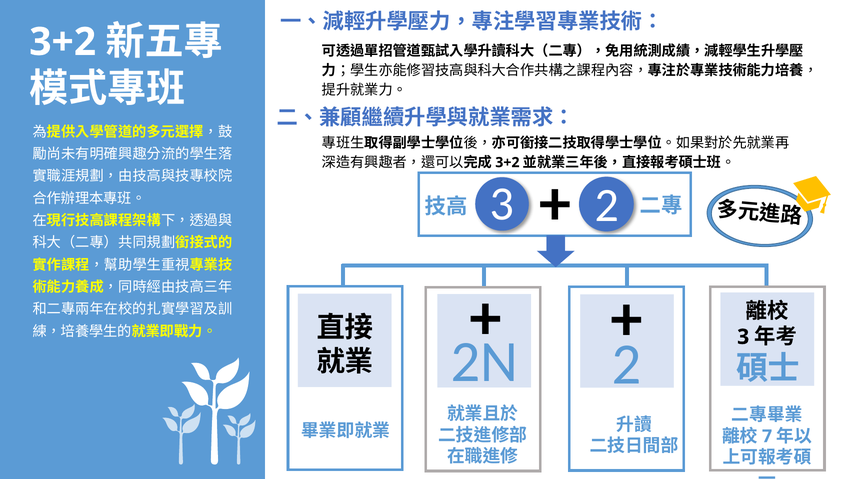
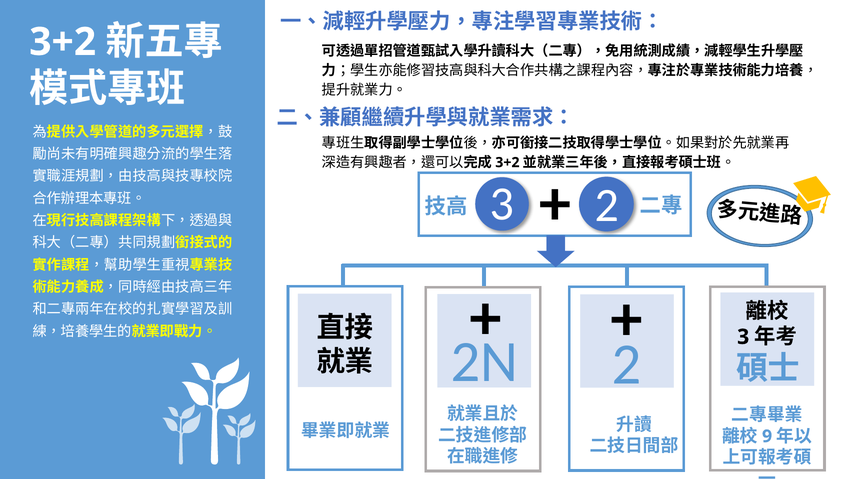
7: 7 -> 9
